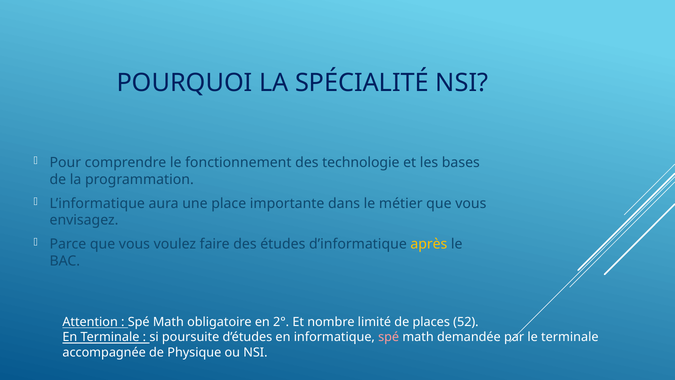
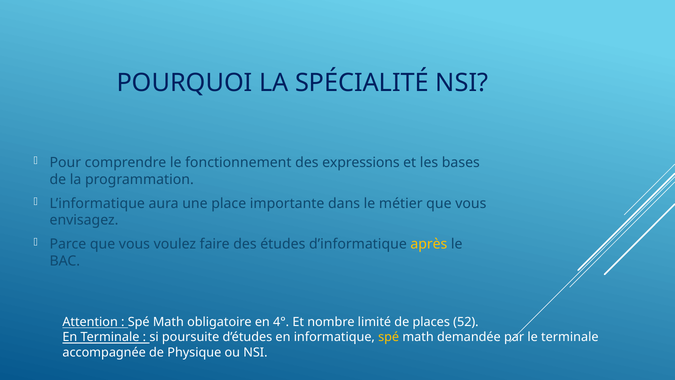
technologie: technologie -> expressions
2°: 2° -> 4°
spé at (389, 337) colour: pink -> yellow
